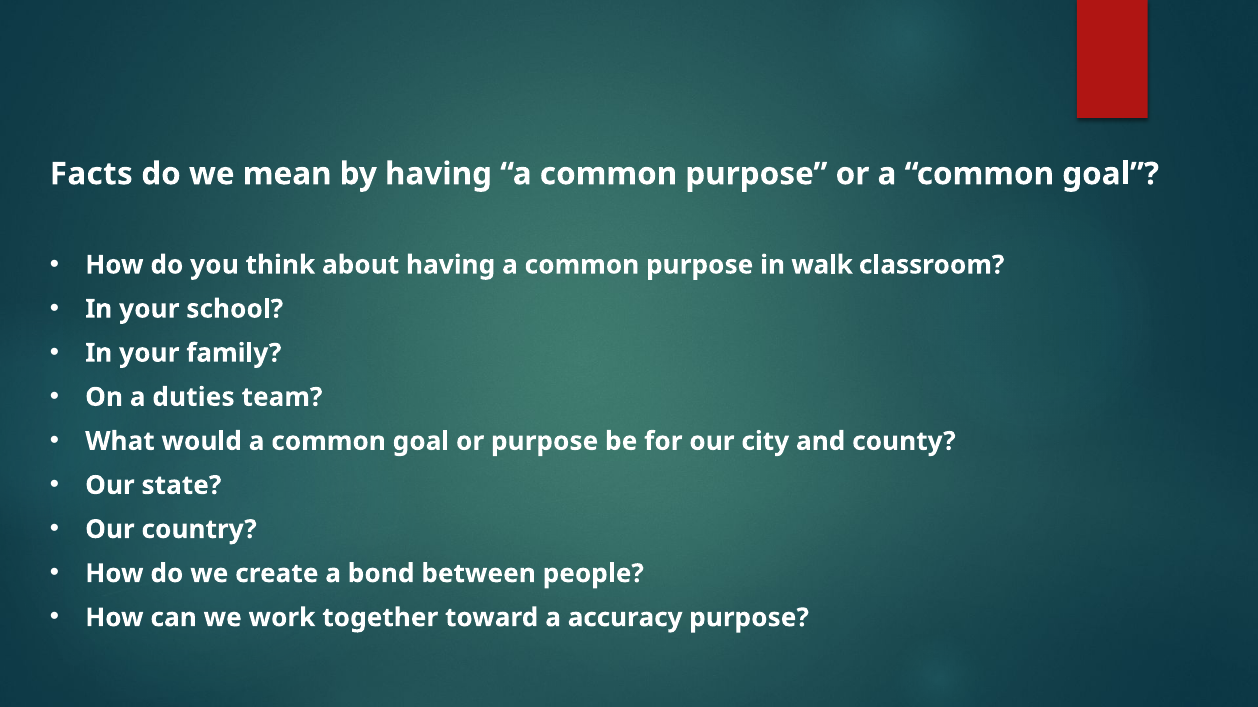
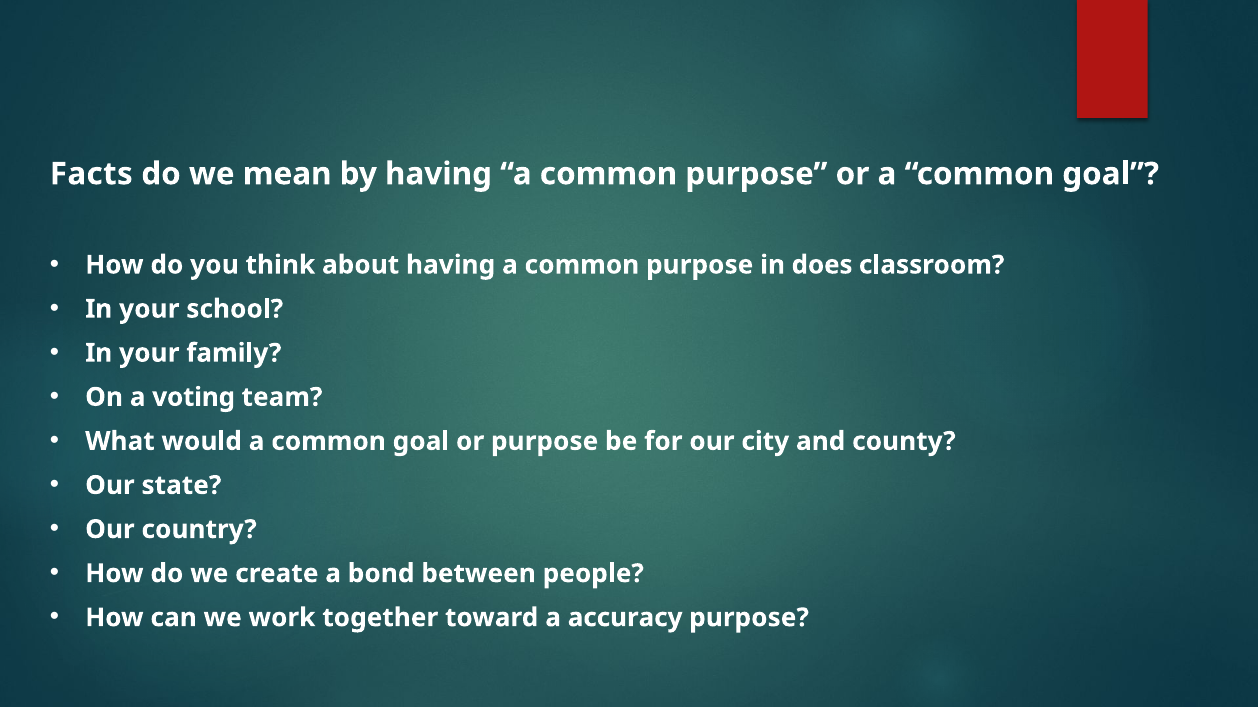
walk: walk -> does
duties: duties -> voting
